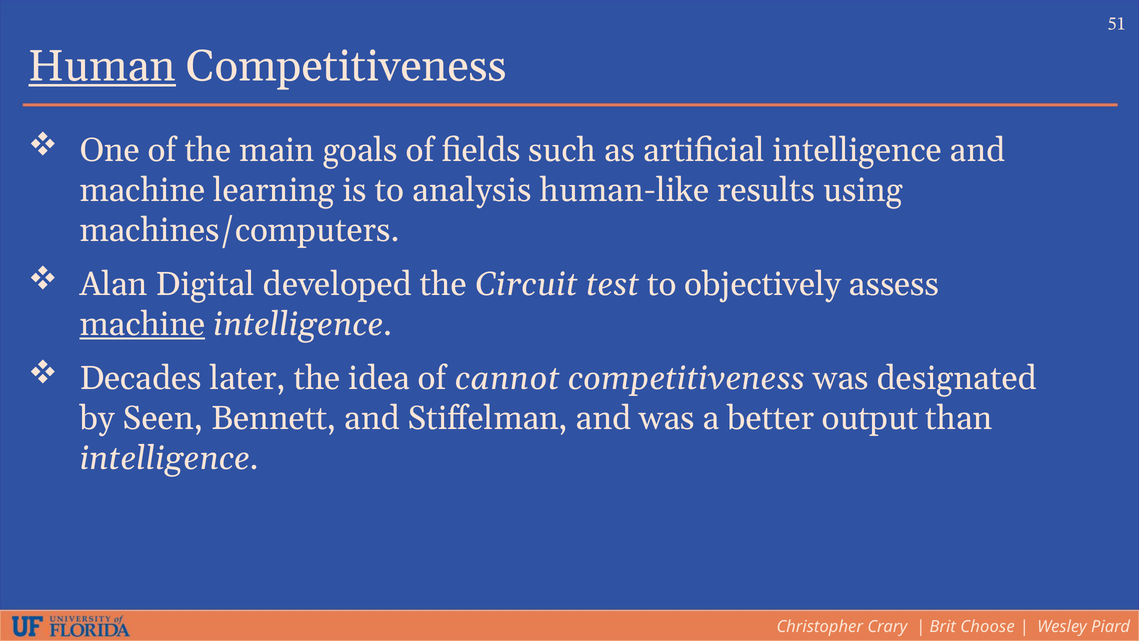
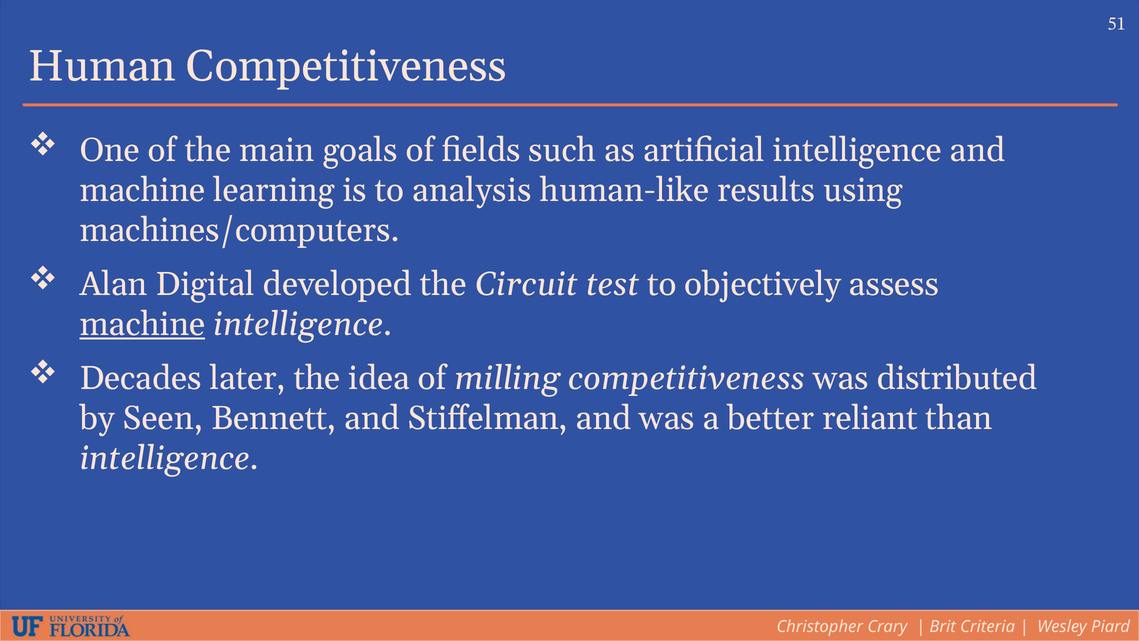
Human underline: present -> none
cannot: cannot -> milling
designated: designated -> distributed
output: output -> reliant
Choose: Choose -> Criteria
